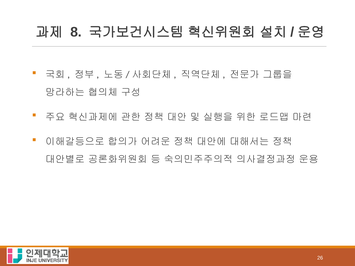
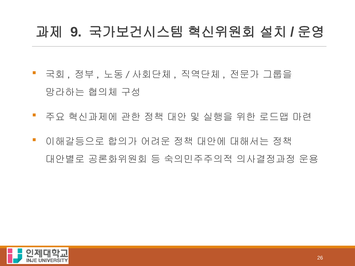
8: 8 -> 9
